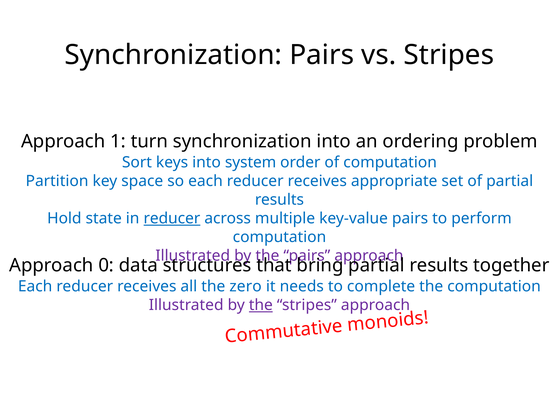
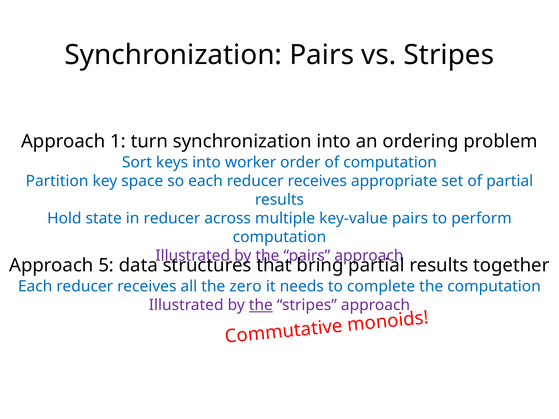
system: system -> worker
reducer at (172, 218) underline: present -> none
0: 0 -> 5
